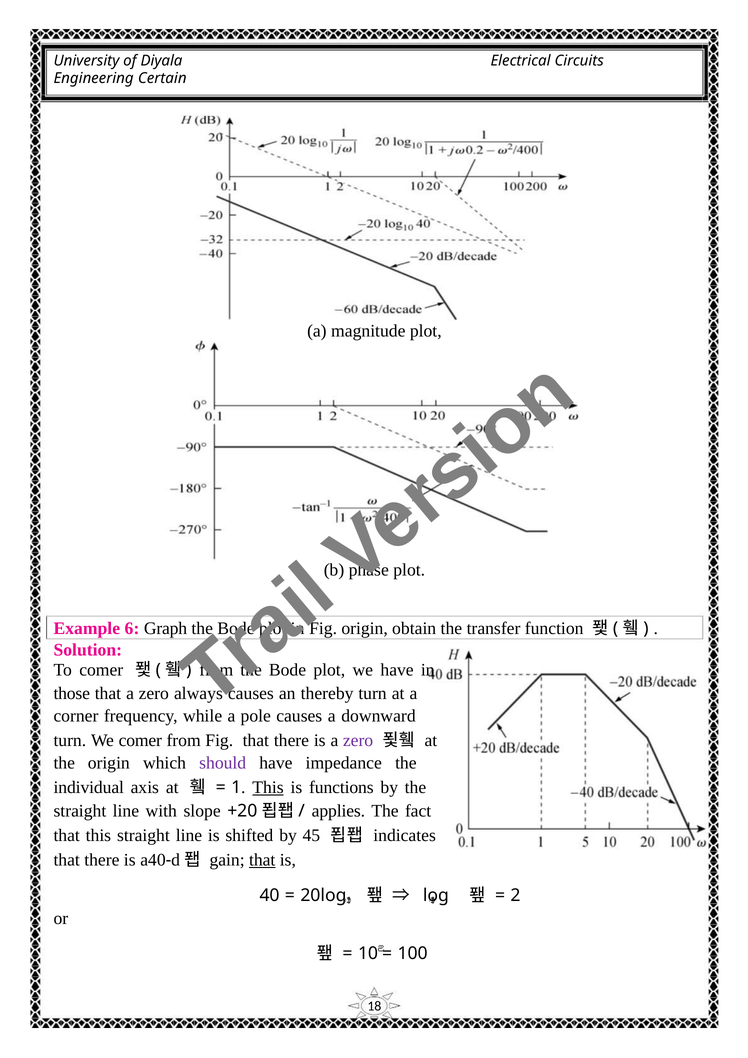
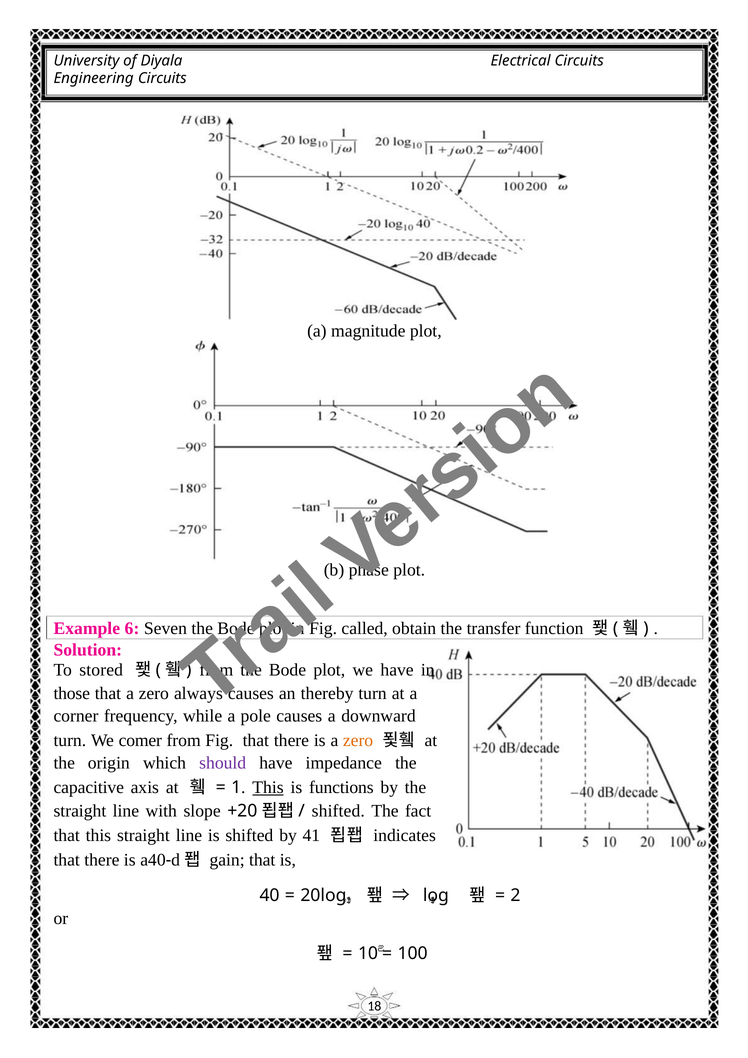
Engineering Certain: Certain -> Circuits
Graph: Graph -> Seven
origin at (365, 628): origin -> called
To comer: comer -> stored
zero at (358, 740) colour: purple -> orange
individual: individual -> capacitive
applies at (338, 811): applies -> shifted
45: 45 -> 41
that at (262, 859) underline: present -> none
